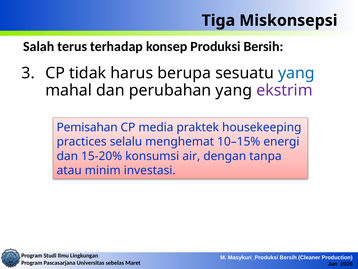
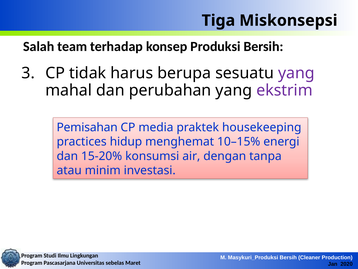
terus: terus -> team
yang at (296, 73) colour: blue -> purple
selalu: selalu -> hidup
